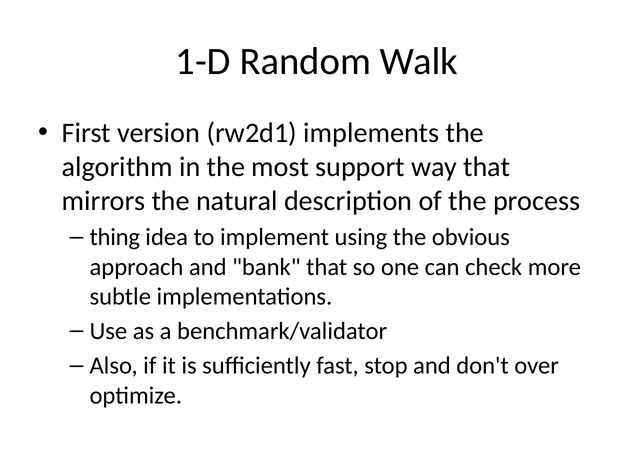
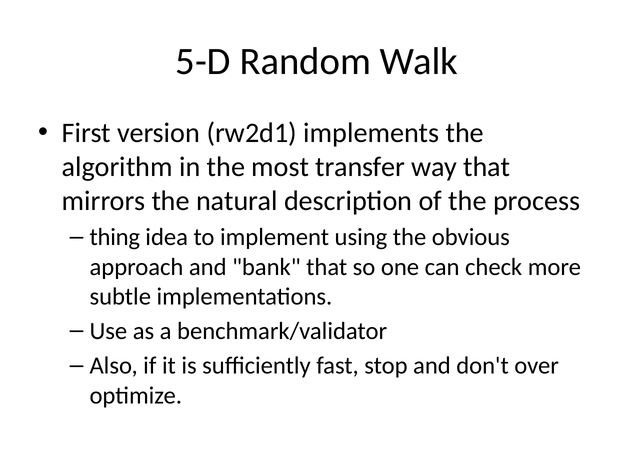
1-D: 1-D -> 5-D
support: support -> transfer
